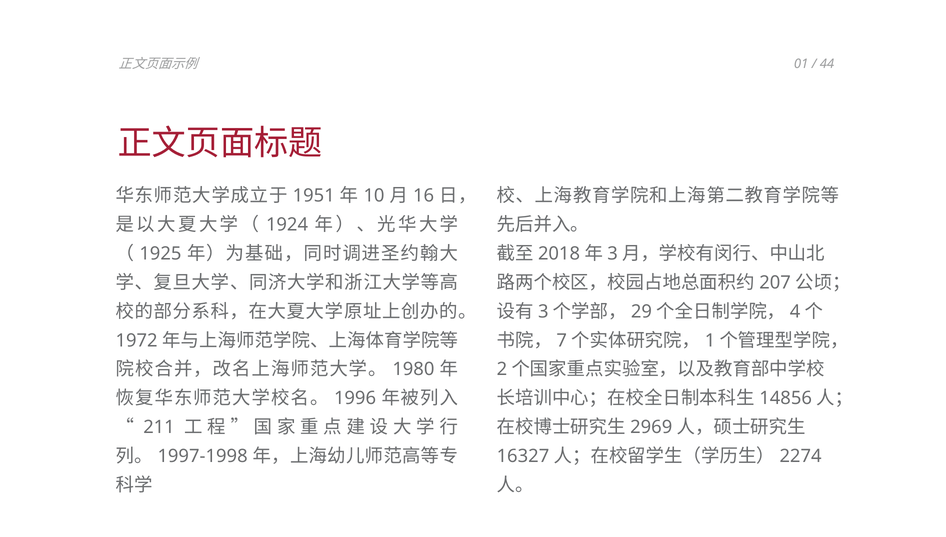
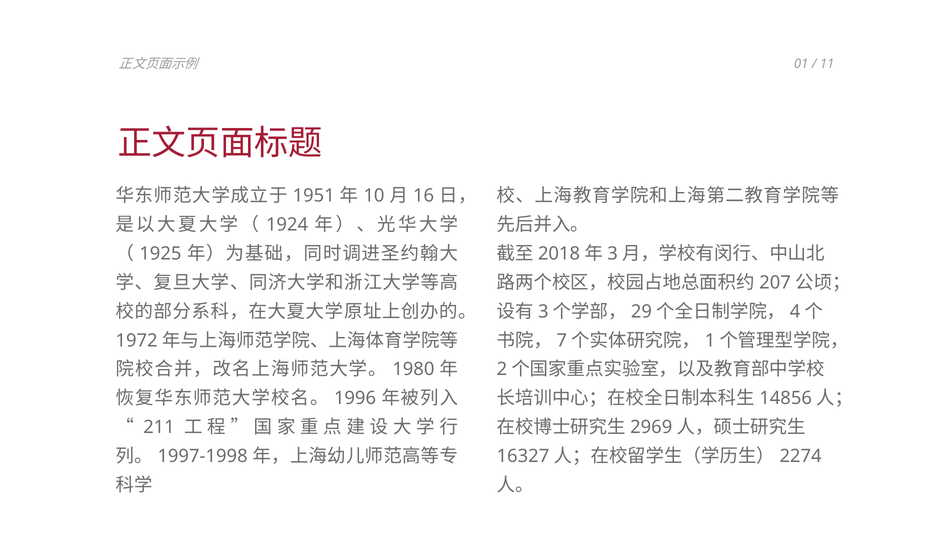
44: 44 -> 11
